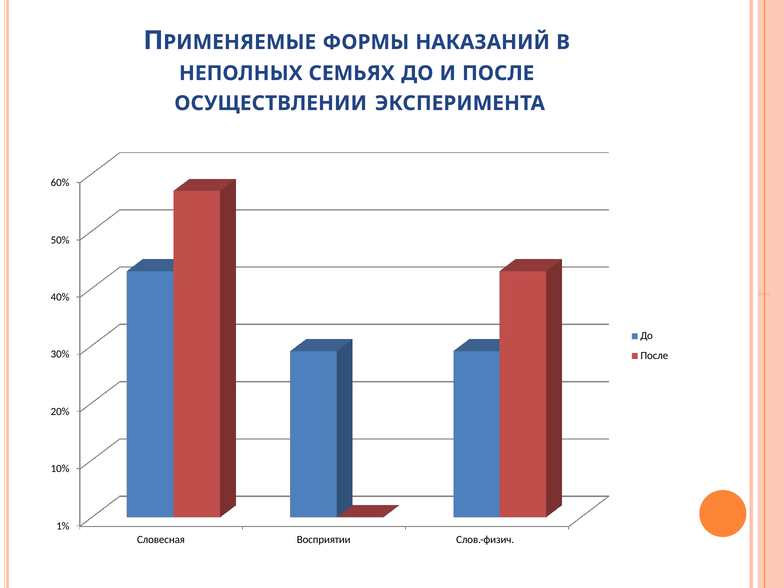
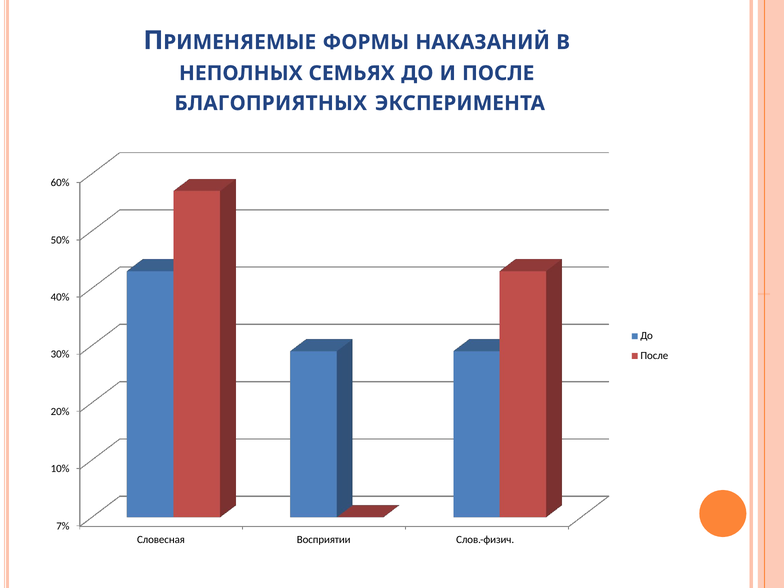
ОСУЩЕСТВЛЕНИИ: ОСУЩЕСТВЛЕНИИ -> БЛАГОПРИЯТНЫХ
1%: 1% -> 7%
